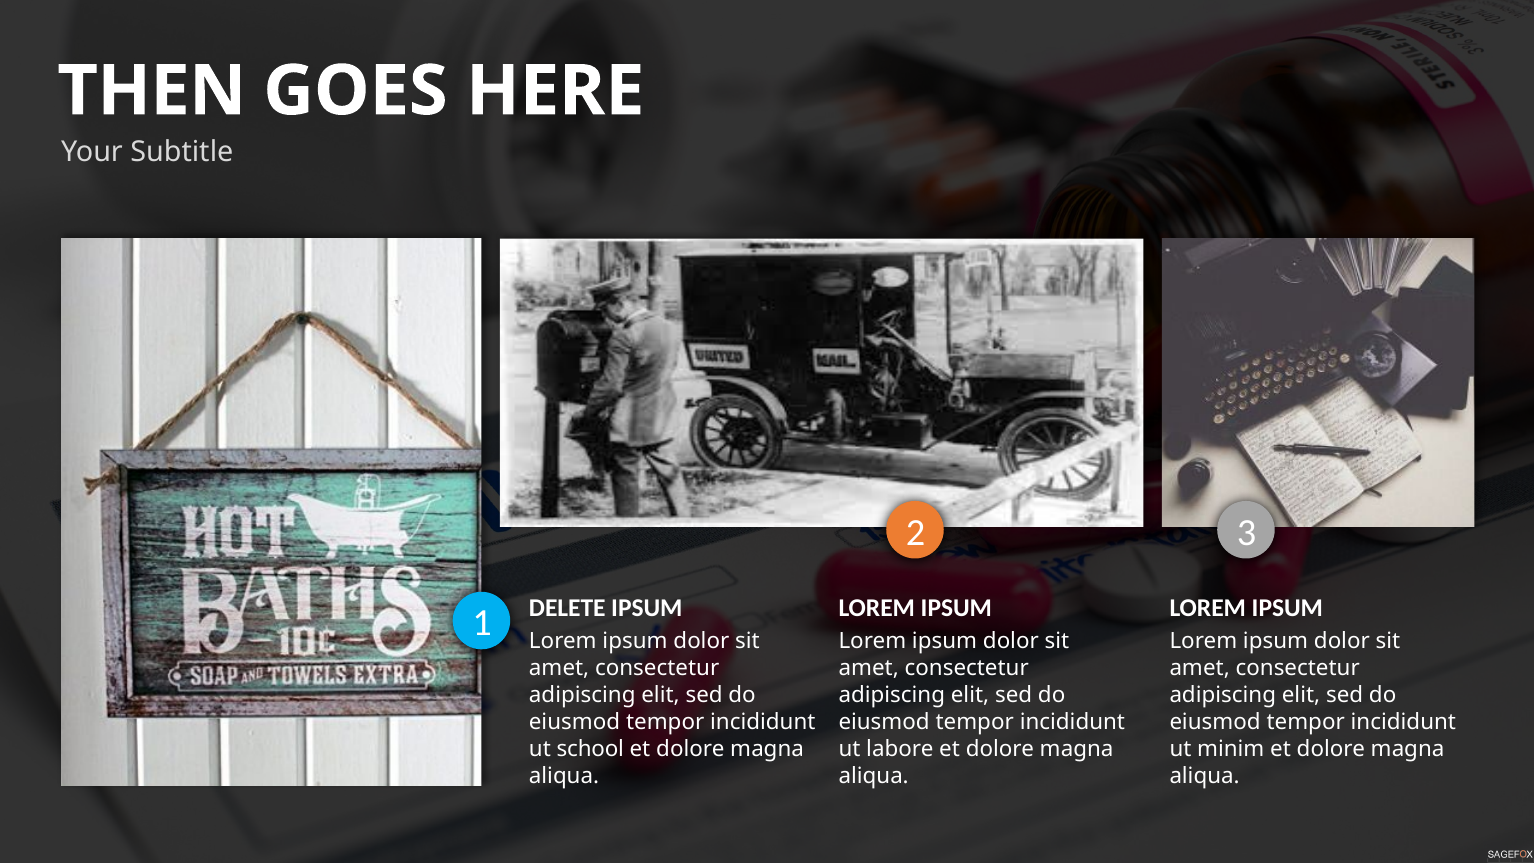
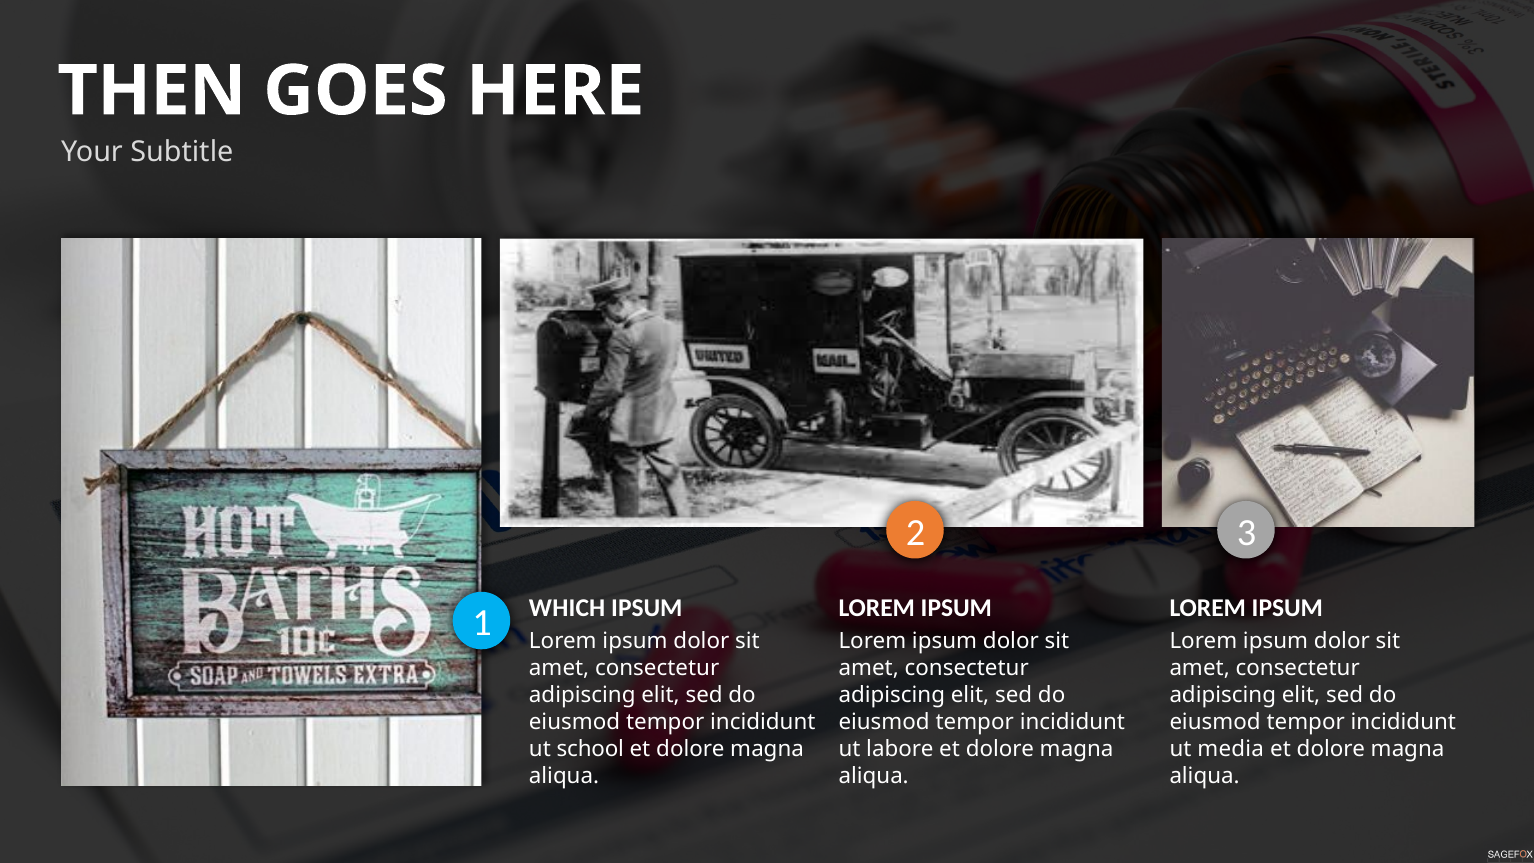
DELETE: DELETE -> WHICH
minim: minim -> media
